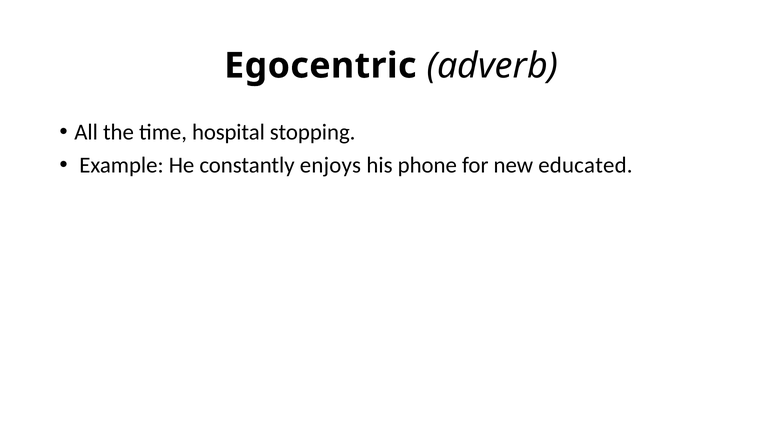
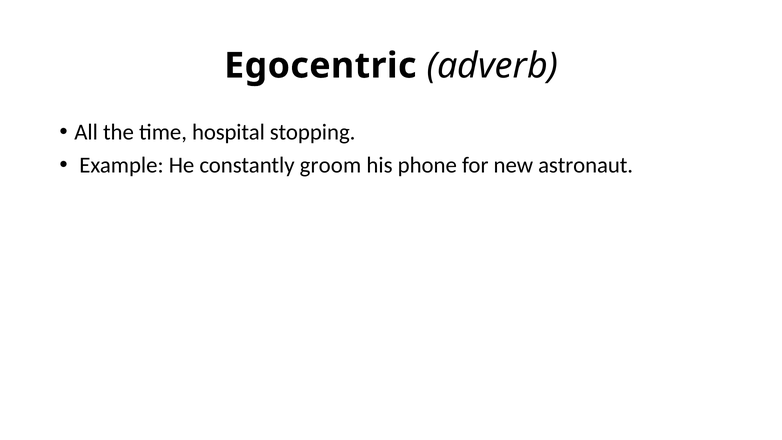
enjoys: enjoys -> groom
educated: educated -> astronaut
